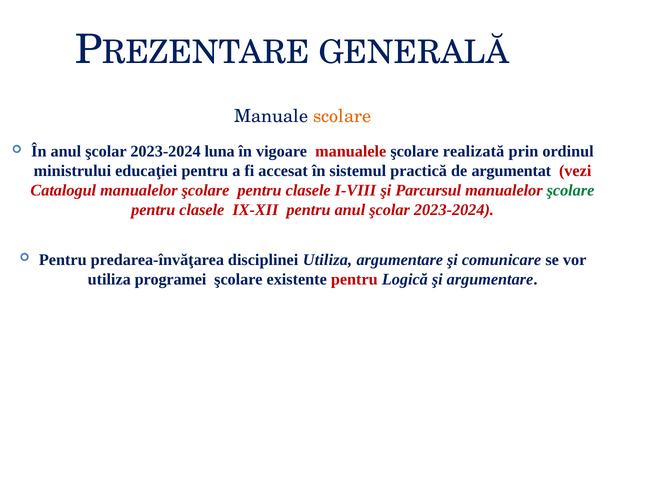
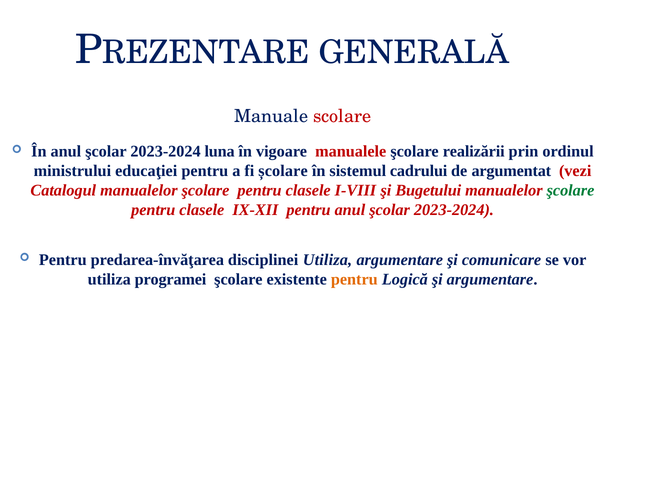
scolare colour: orange -> red
realizată: realizată -> realizării
accesat: accesat -> școlare
practică: practică -> cadrului
Parcursul: Parcursul -> Bugetului
pentru at (354, 279) colour: red -> orange
